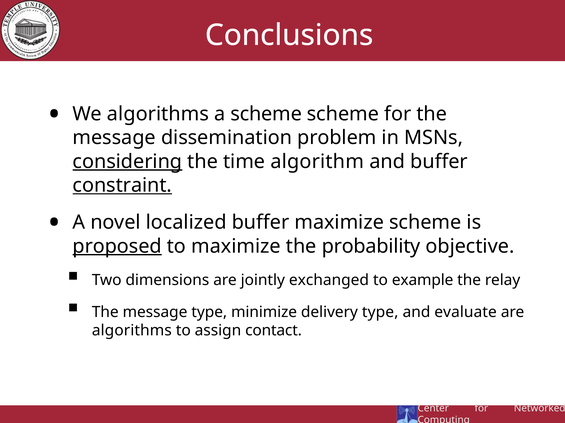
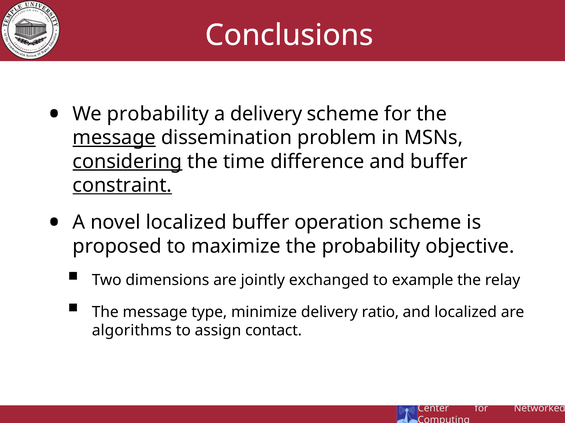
We algorithms: algorithms -> probability
a scheme: scheme -> delivery
message at (114, 138) underline: none -> present
algorithm: algorithm -> difference
buffer maximize: maximize -> operation
proposed underline: present -> none
delivery type: type -> ratio
and evaluate: evaluate -> localized
